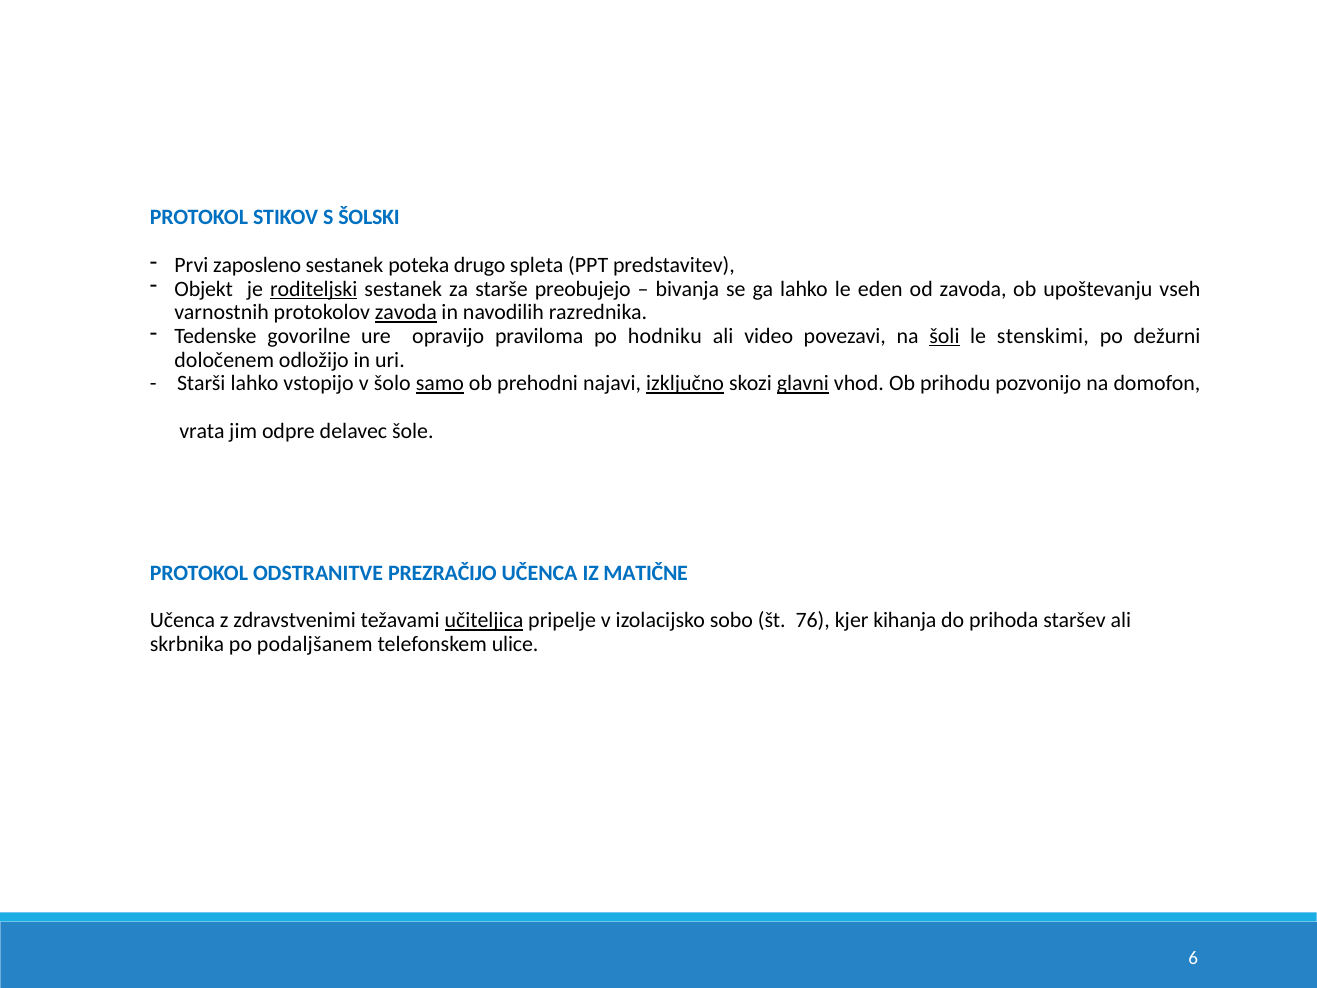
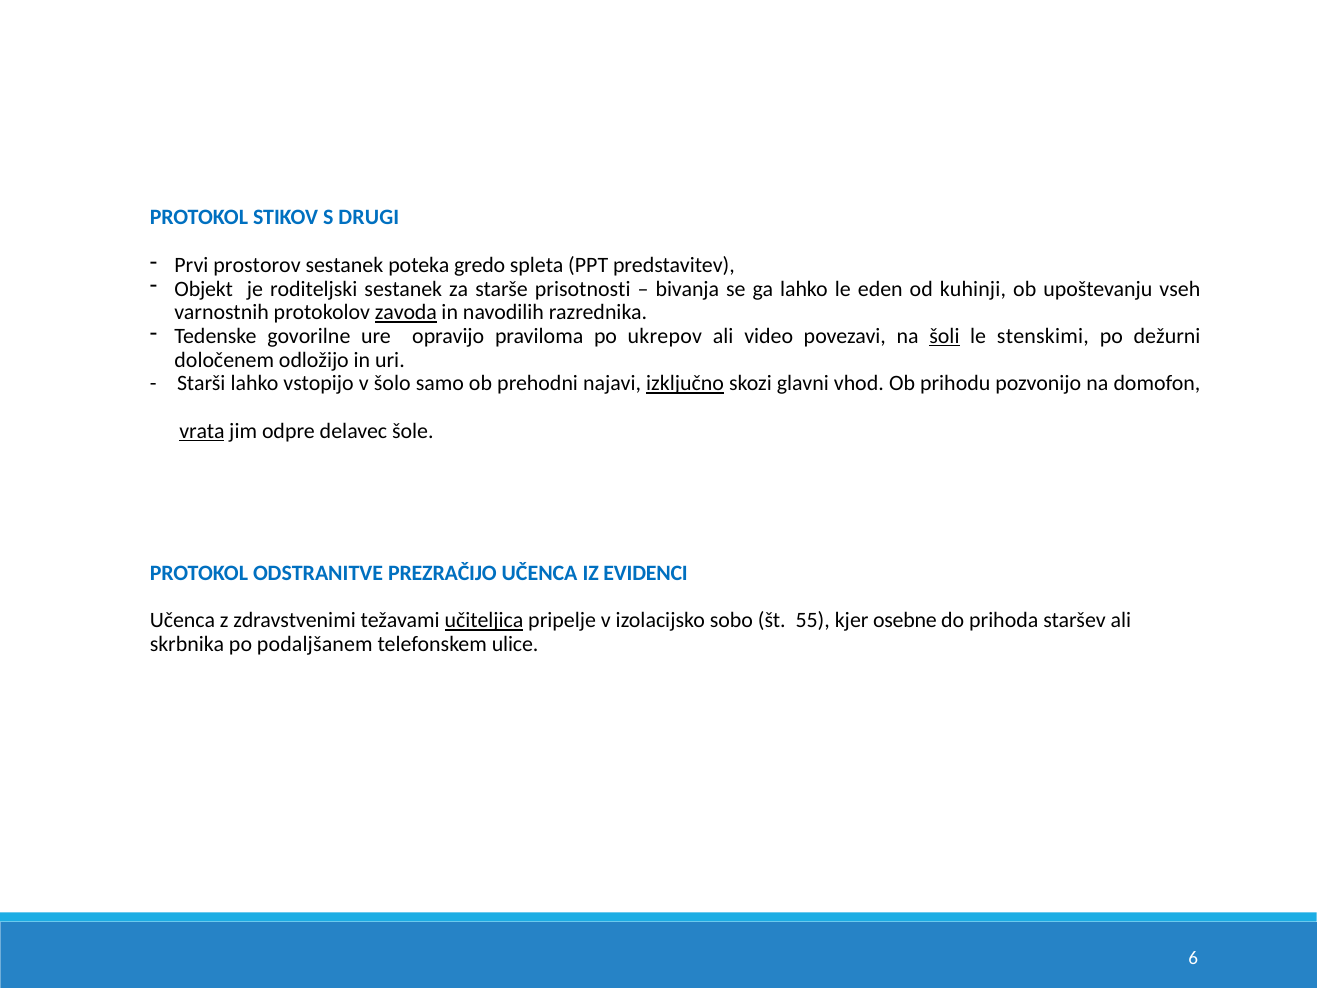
ŠOLSKI: ŠOLSKI -> DRUGI
zaposleno: zaposleno -> prostorov
drugo: drugo -> gredo
roditeljski underline: present -> none
preobujejo: preobujejo -> prisotnosti
od zavoda: zavoda -> kuhinji
hodniku: hodniku -> ukrepov
samo underline: present -> none
glavni underline: present -> none
vrata underline: none -> present
MATIČNE: MATIČNE -> EVIDENCI
76: 76 -> 55
kihanja: kihanja -> osebne
